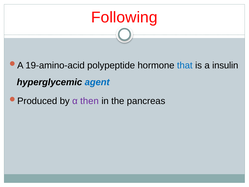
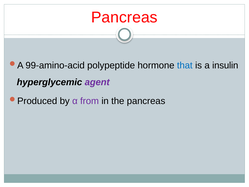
Following at (124, 17): Following -> Pancreas
19-amino-acid: 19-amino-acid -> 99-amino-acid
agent colour: blue -> purple
then: then -> from
